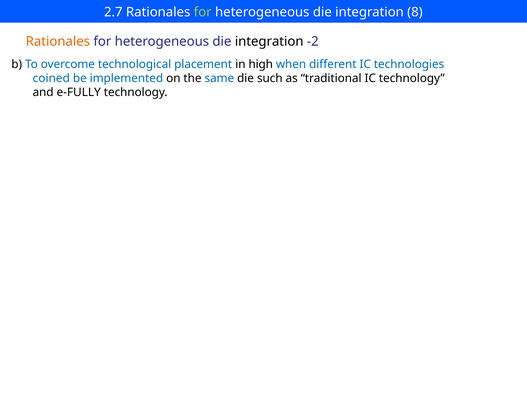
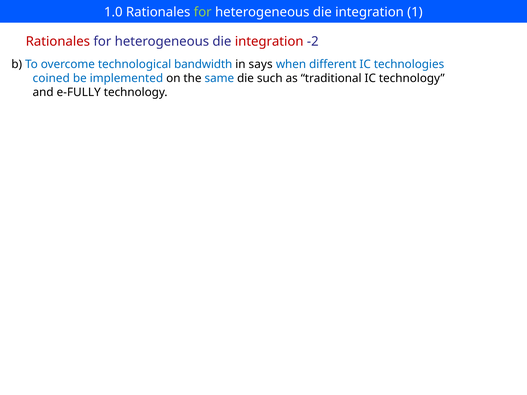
2.7: 2.7 -> 1.0
8: 8 -> 1
Rationales at (58, 41) colour: orange -> red
integration at (269, 41) colour: black -> red
placement: placement -> bandwidth
high: high -> says
